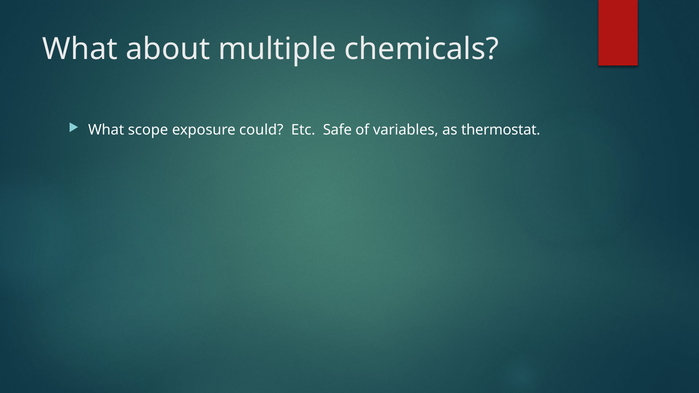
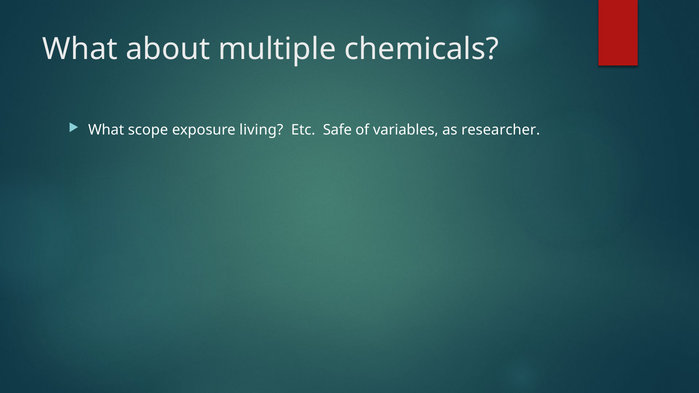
could: could -> living
thermostat: thermostat -> researcher
